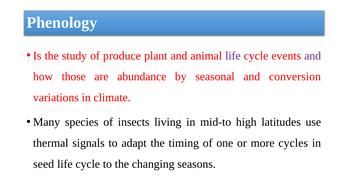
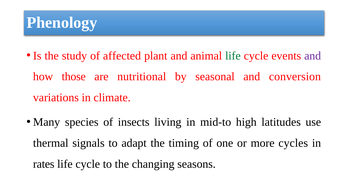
produce: produce -> affected
life at (233, 56) colour: purple -> green
abundance: abundance -> nutritional
seed: seed -> rates
